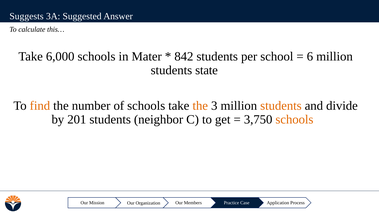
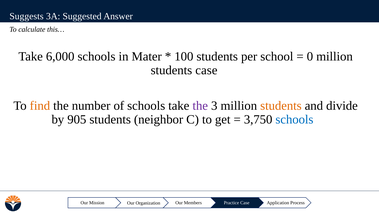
842: 842 -> 100
6: 6 -> 0
students state: state -> case
the at (200, 106) colour: orange -> purple
201: 201 -> 905
schools at (294, 120) colour: orange -> blue
